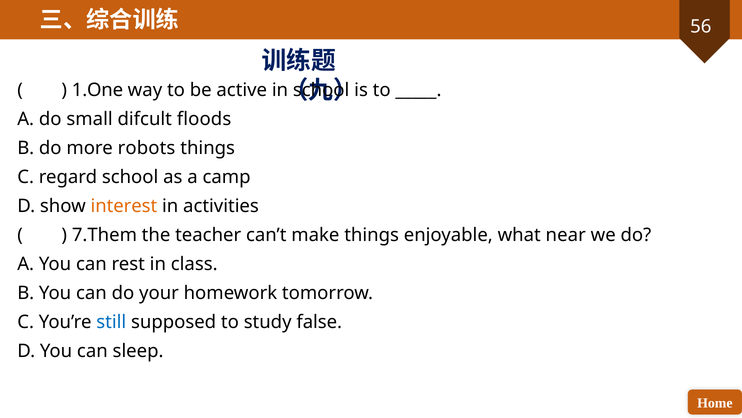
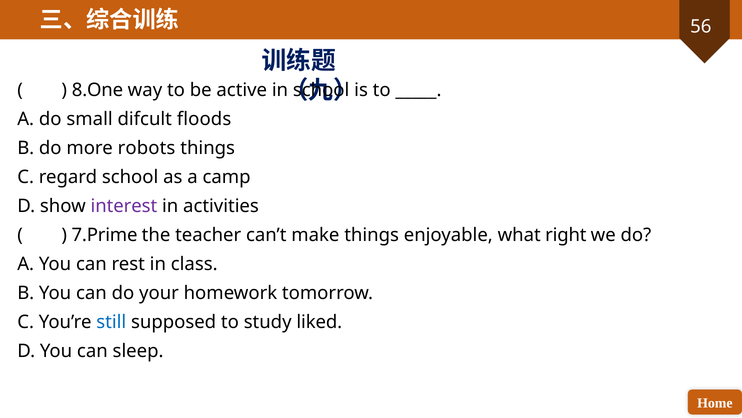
1.One: 1.One -> 8.One
interest colour: orange -> purple
7.Them: 7.Them -> 7.Prime
near: near -> right
false: false -> liked
